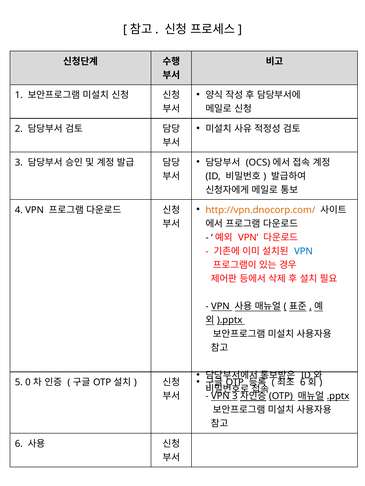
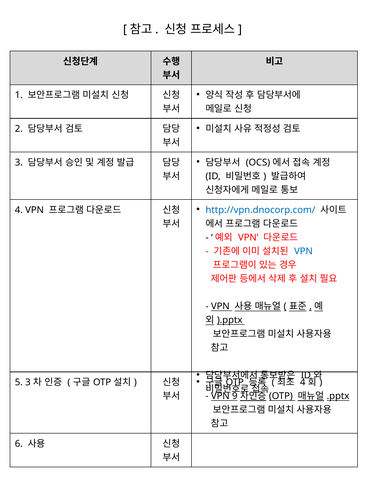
http://vpn.dnocorp.com/ colour: orange -> blue
6 at (303, 383): 6 -> 4
5 0: 0 -> 3
VPN 3: 3 -> 9
